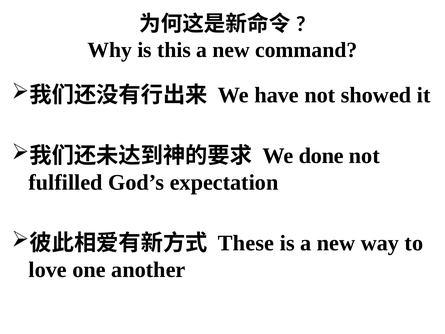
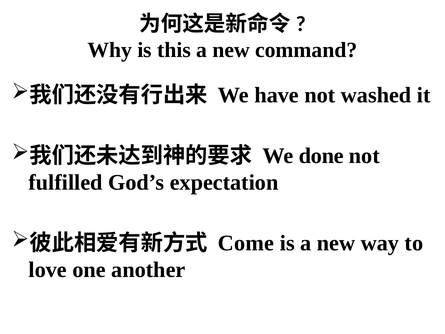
showed: showed -> washed
These: These -> Come
